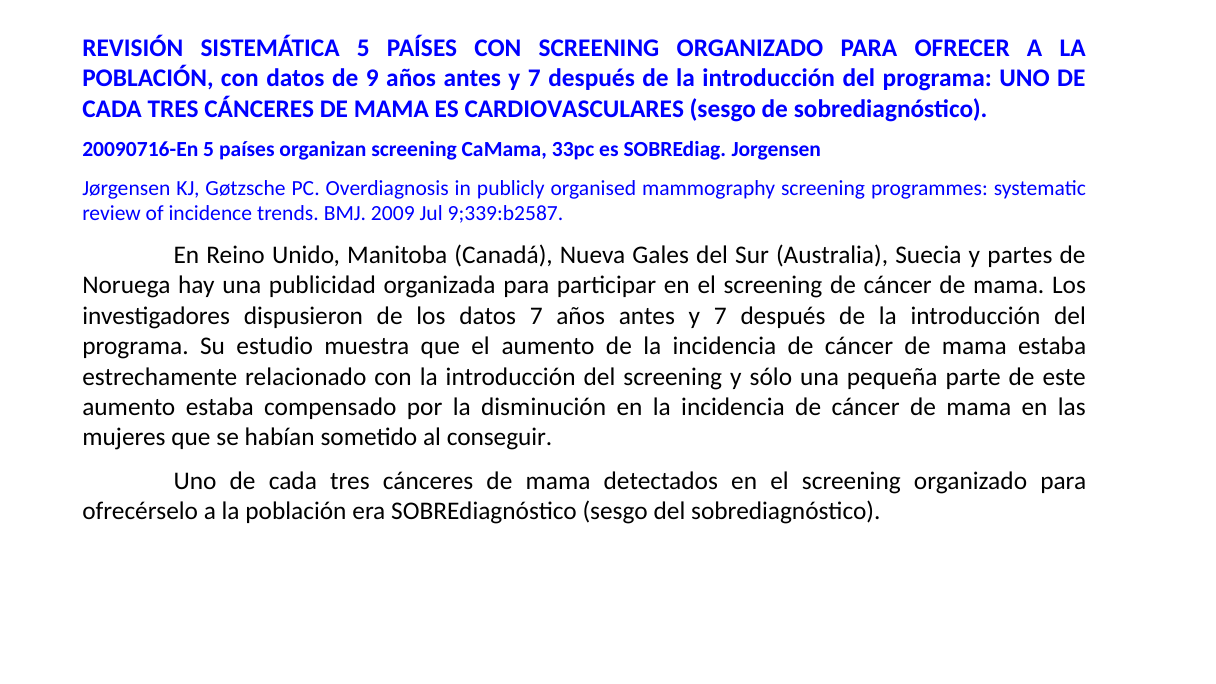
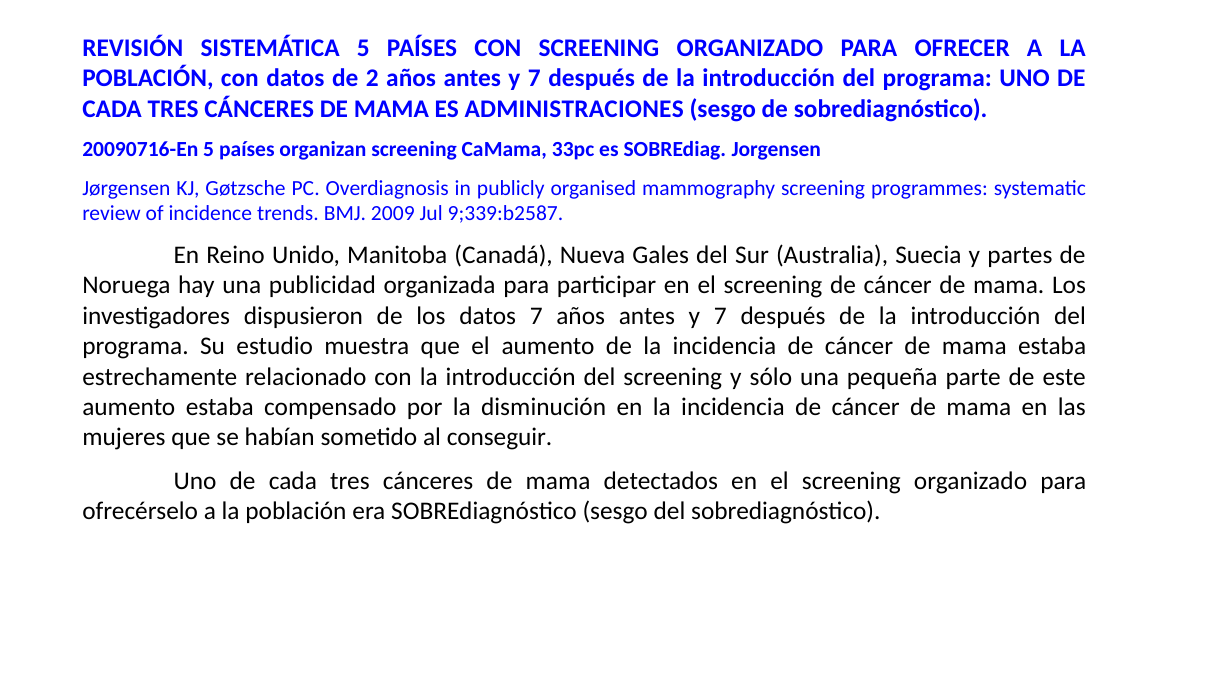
9: 9 -> 2
CARDIOVASCULARES: CARDIOVASCULARES -> ADMINISTRACIONES
